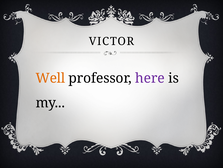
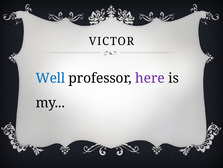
Well colour: orange -> blue
